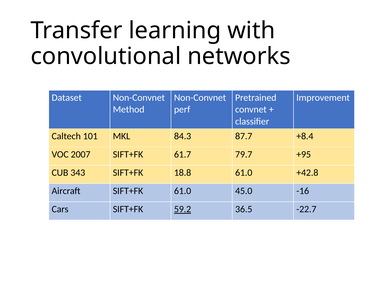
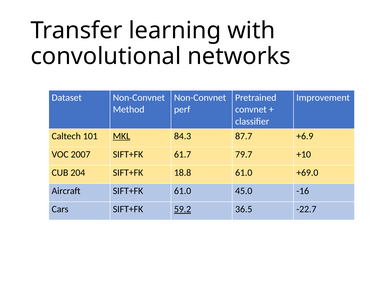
MKL underline: none -> present
+8.4: +8.4 -> +6.9
+95: +95 -> +10
343: 343 -> 204
+42.8: +42.8 -> +69.0
